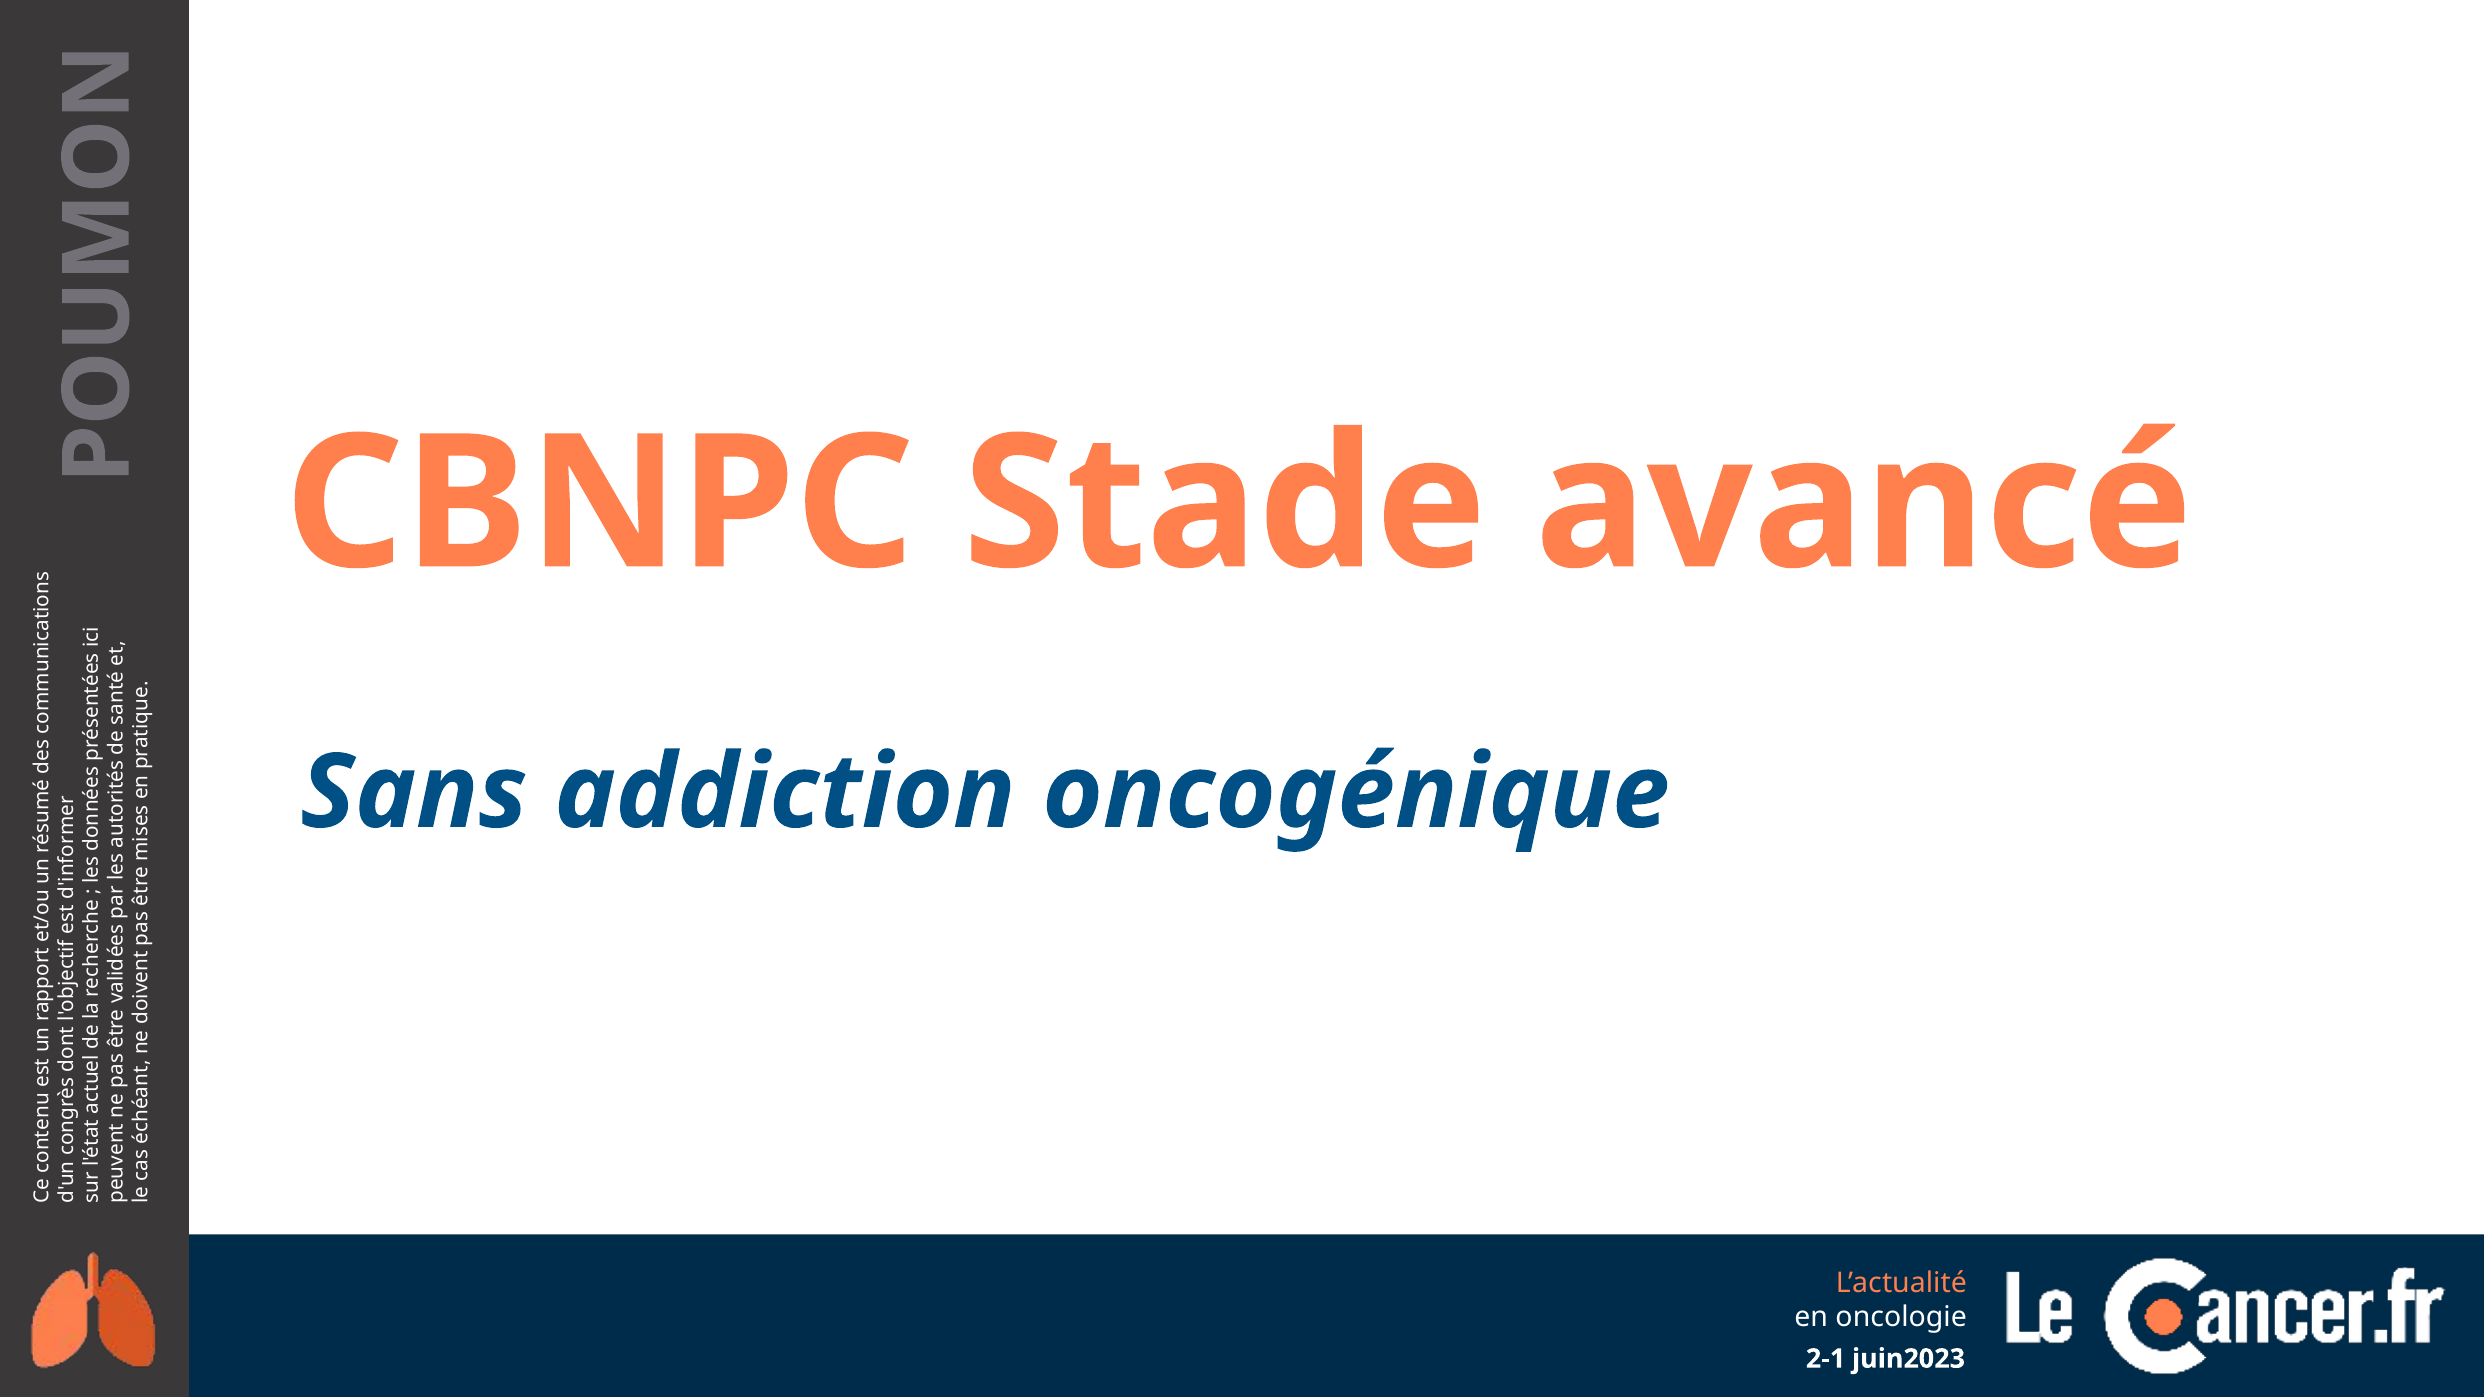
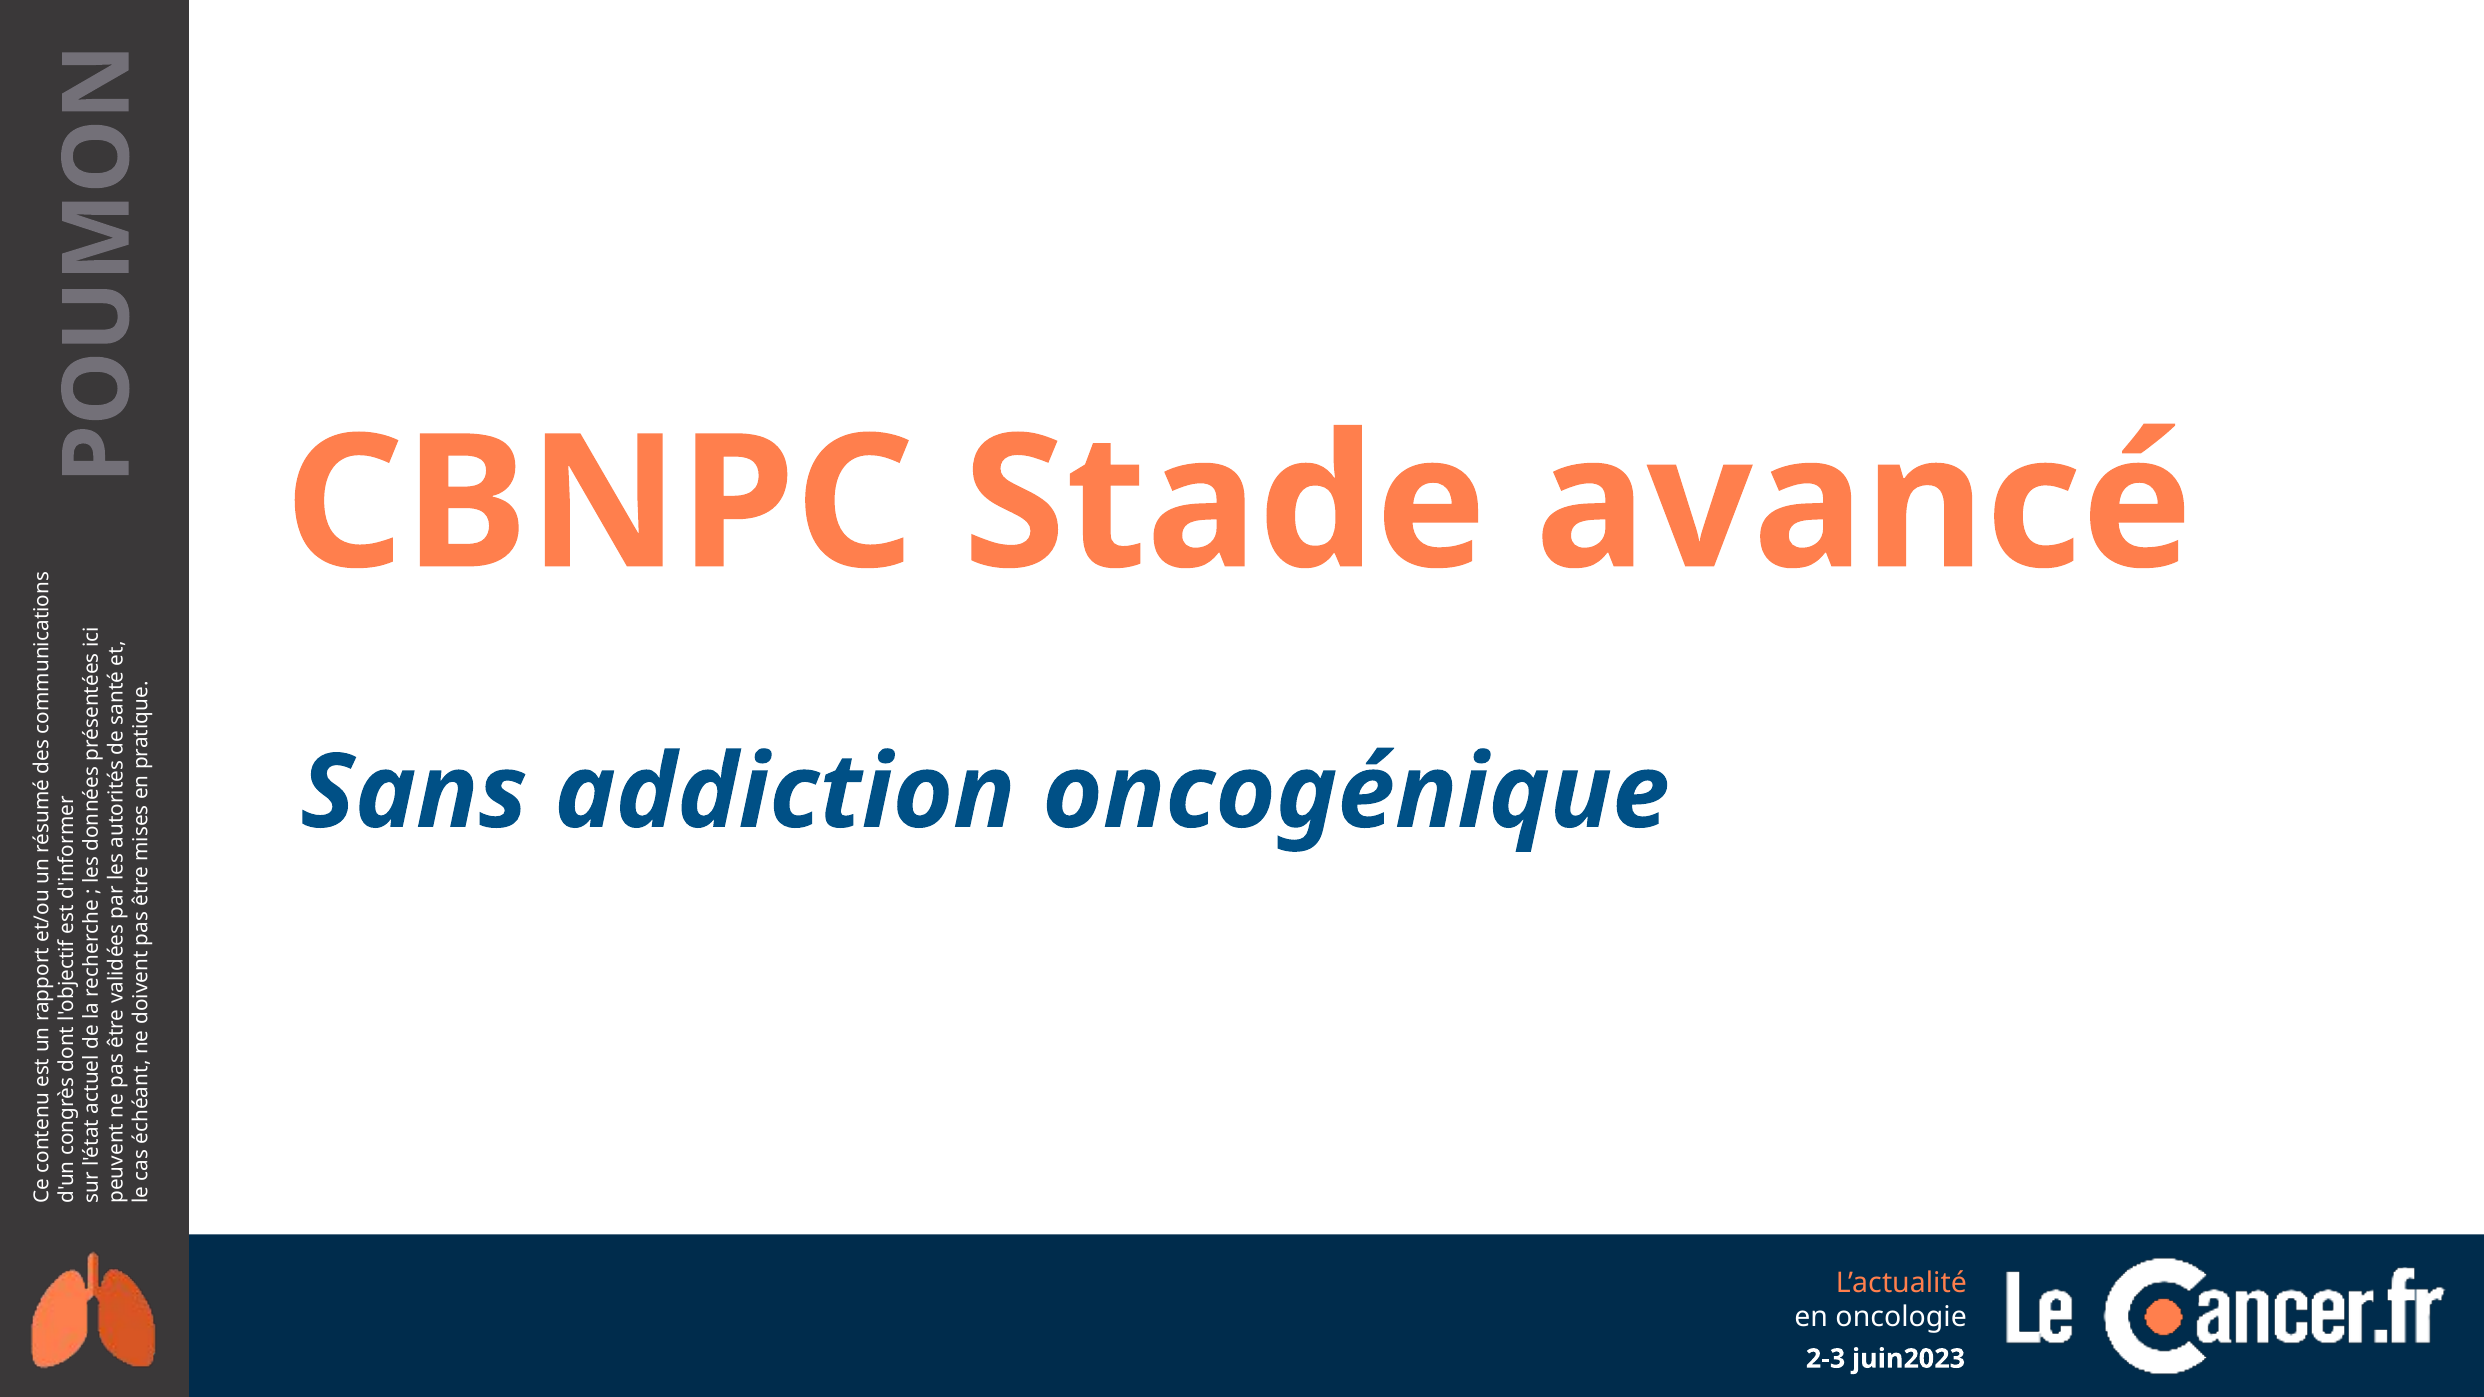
2-1: 2-1 -> 2-3
